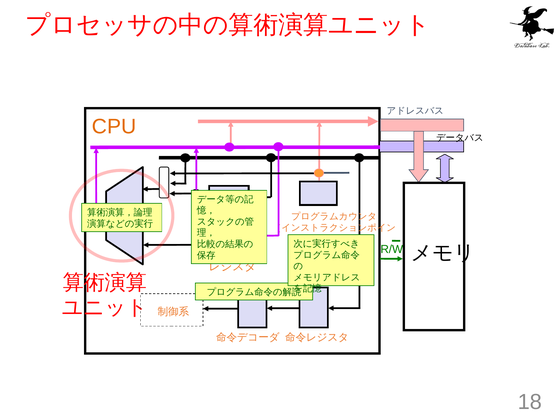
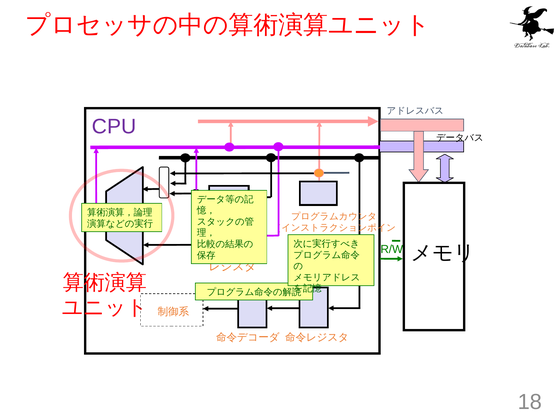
CPU colour: orange -> purple
